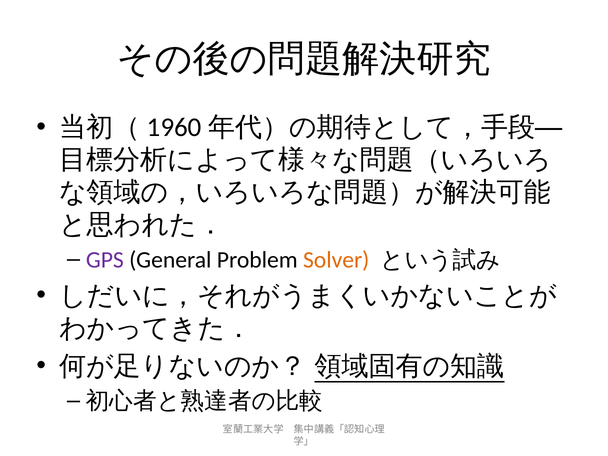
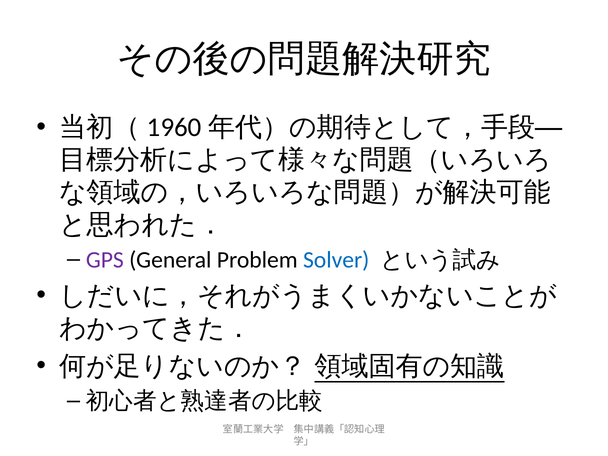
Solver colour: orange -> blue
